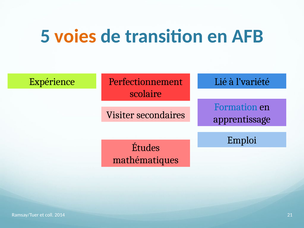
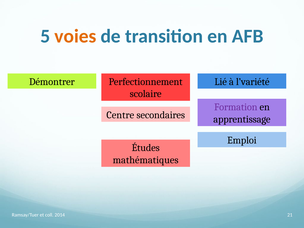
Expérience: Expérience -> Démontrer
Formation colour: blue -> purple
Visiter: Visiter -> Centre
